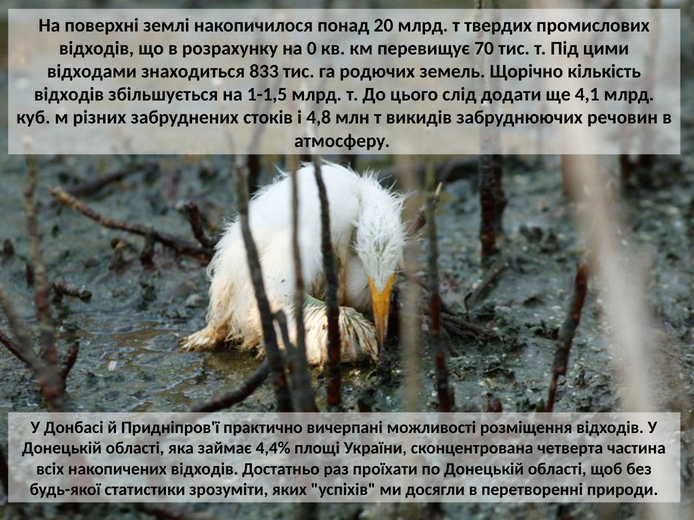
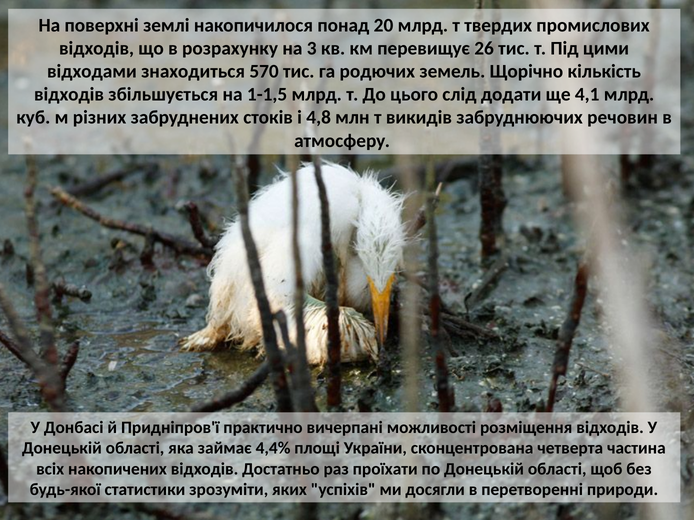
0: 0 -> 3
70: 70 -> 26
833: 833 -> 570
